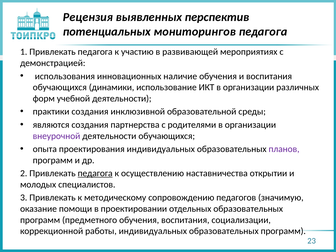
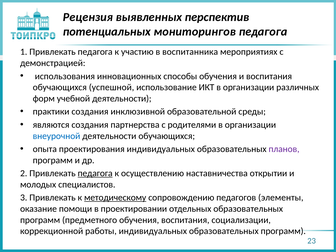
развивающей: развивающей -> воспитанника
наличие: наличие -> способы
динамики: динамики -> успешной
внеурочной colour: purple -> blue
методическому underline: none -> present
значимую: значимую -> элементы
